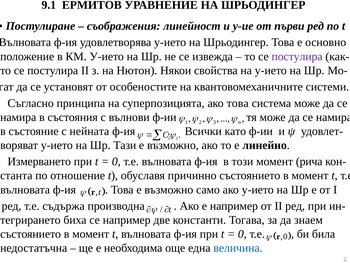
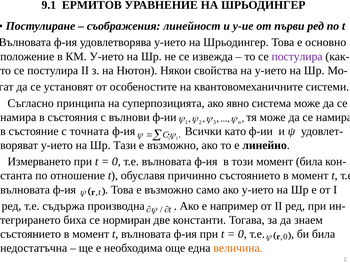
ако това: това -> явно
нейната: нейната -> точната
момент рича: рича -> била
се например: например -> нормиран
величина colour: blue -> orange
